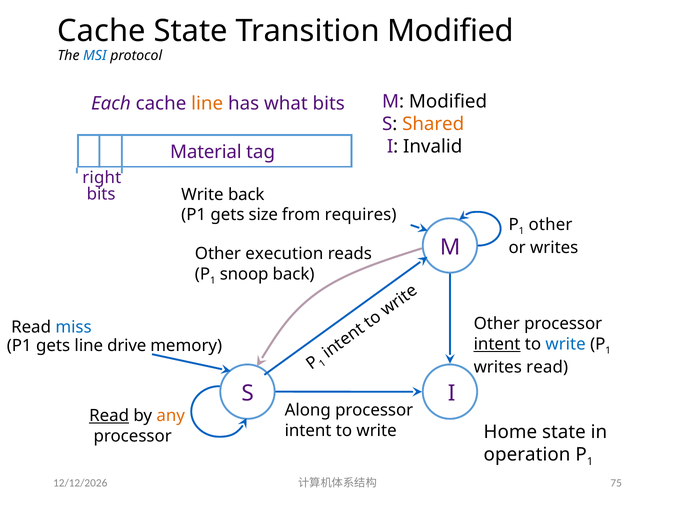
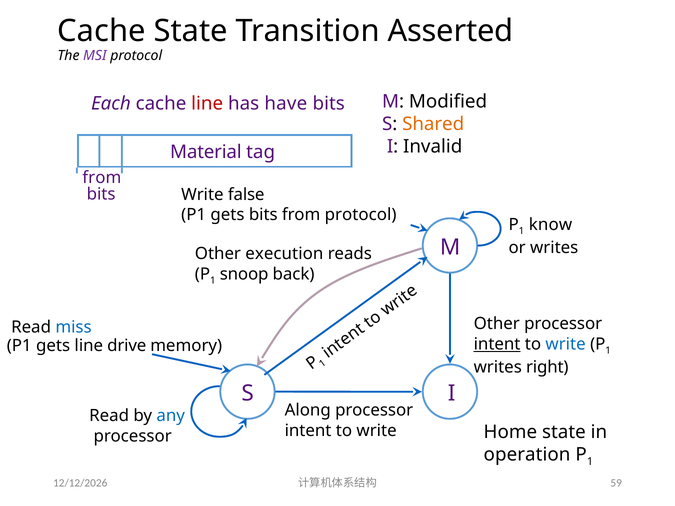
Transition Modified: Modified -> Asserted
MSI colour: blue -> purple
line at (207, 104) colour: orange -> red
what: what -> have
right at (102, 178): right -> from
Write back: back -> false
gets size: size -> bits
from requires: requires -> protocol
other at (550, 225): other -> know
writes read: read -> right
Read at (109, 416) underline: present -> none
any colour: orange -> blue
75: 75 -> 59
